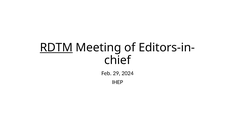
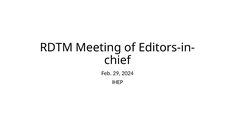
RDTM underline: present -> none
